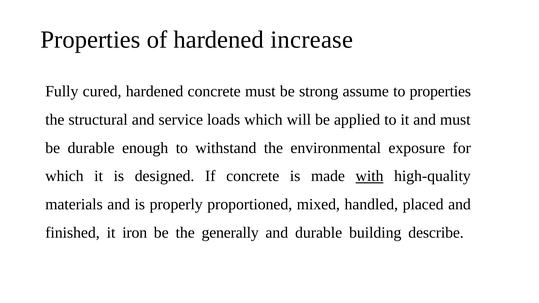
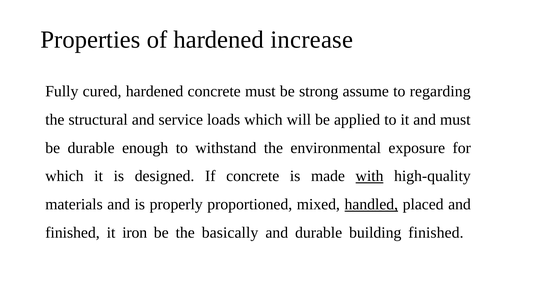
to properties: properties -> regarding
handled underline: none -> present
generally: generally -> basically
building describe: describe -> finished
